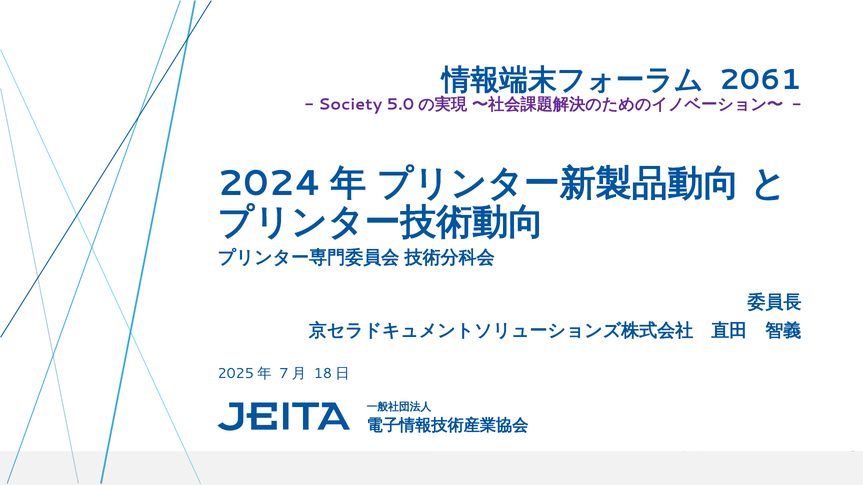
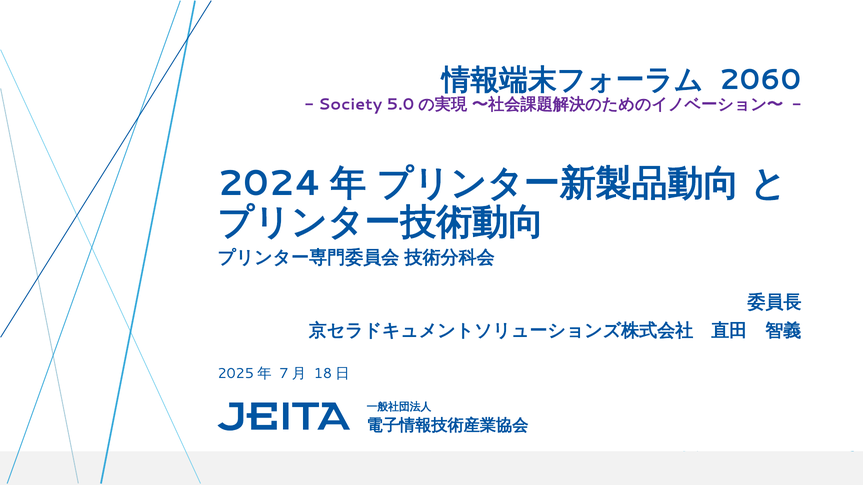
2061: 2061 -> 2060
